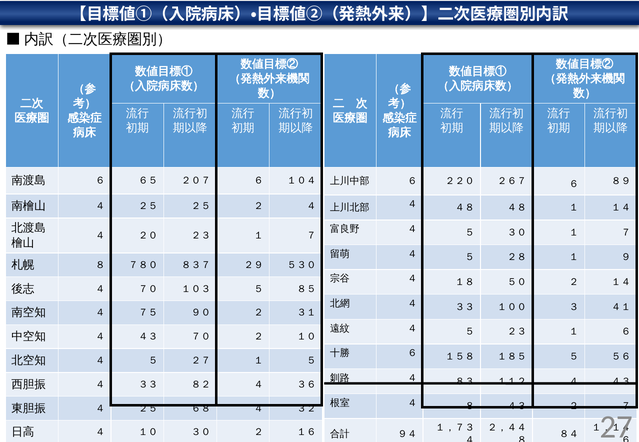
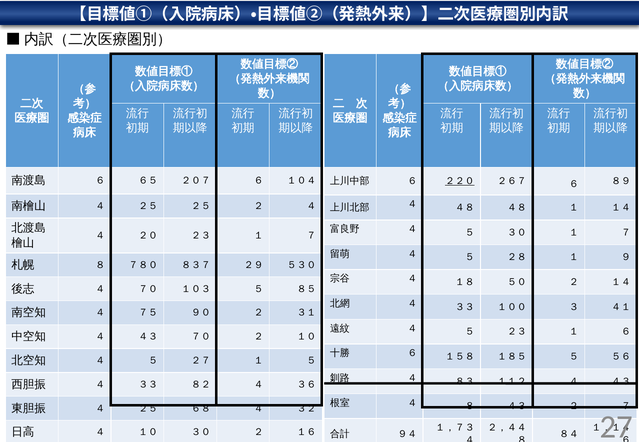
２２０ underline: none -> present
